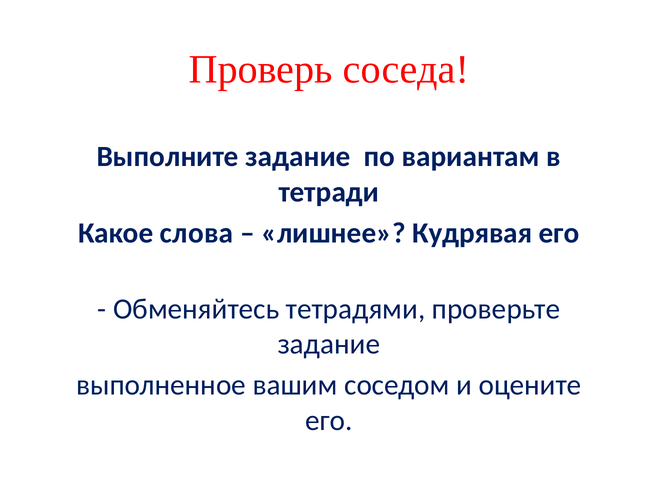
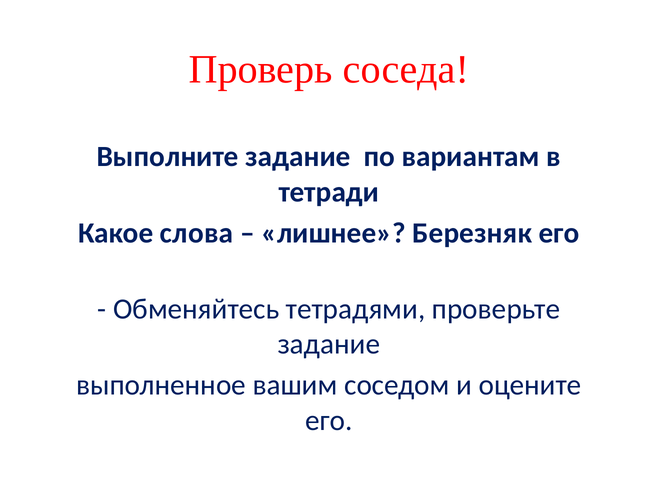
Кудрявая: Кудрявая -> Березняк
